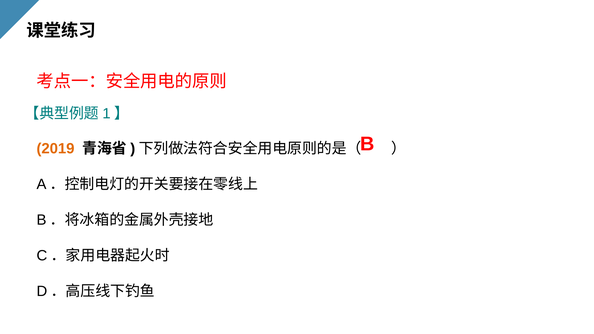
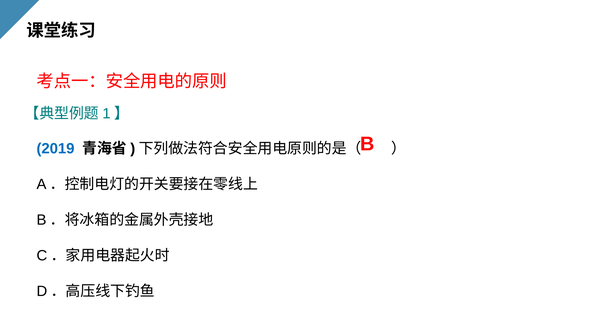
2019 colour: orange -> blue
